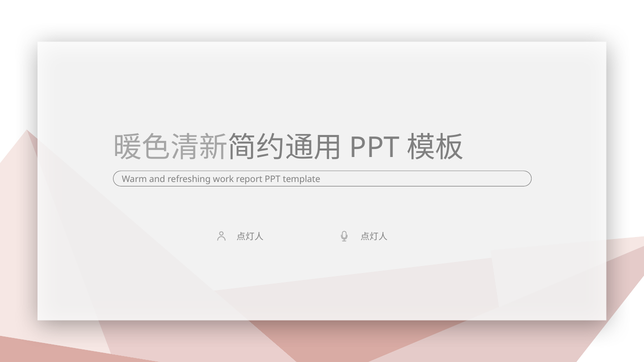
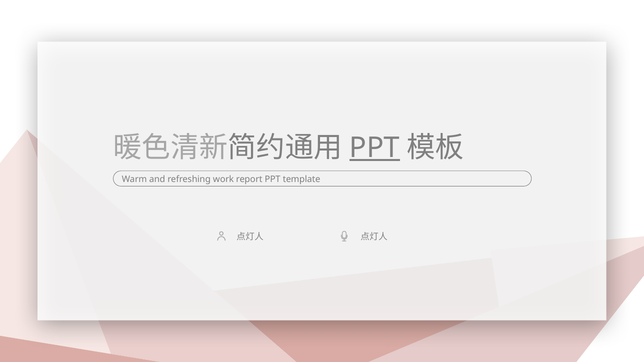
PPT at (375, 148) underline: none -> present
